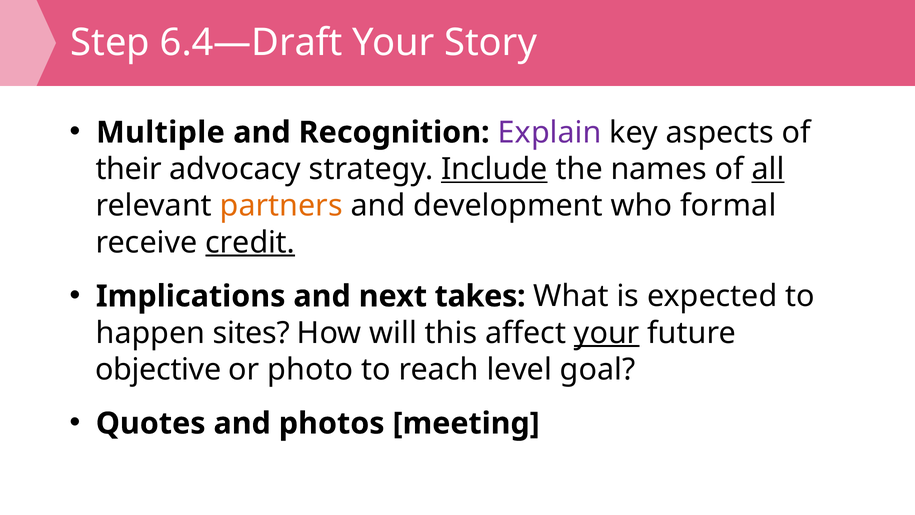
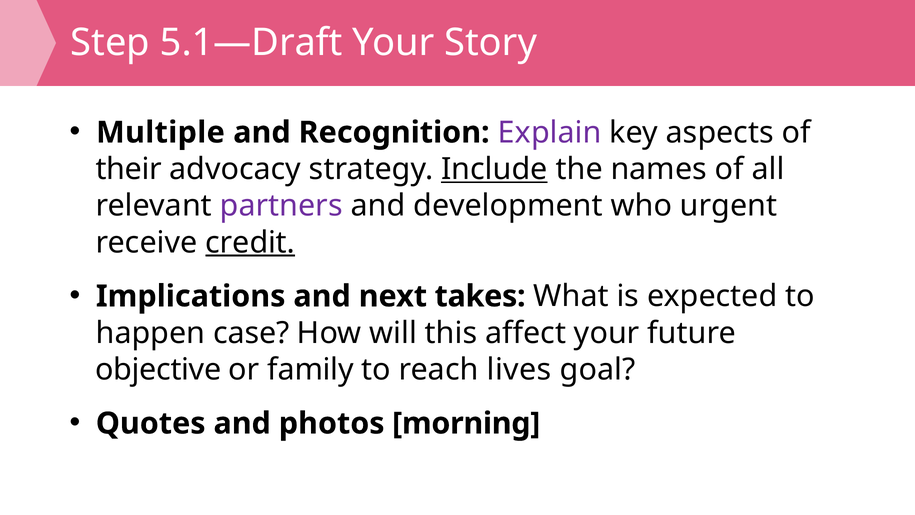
6.4—Draft: 6.4—Draft -> 5.1—Draft
all underline: present -> none
partners colour: orange -> purple
formal: formal -> urgent
sites: sites -> case
your at (607, 333) underline: present -> none
photo: photo -> family
level: level -> lives
meeting: meeting -> morning
